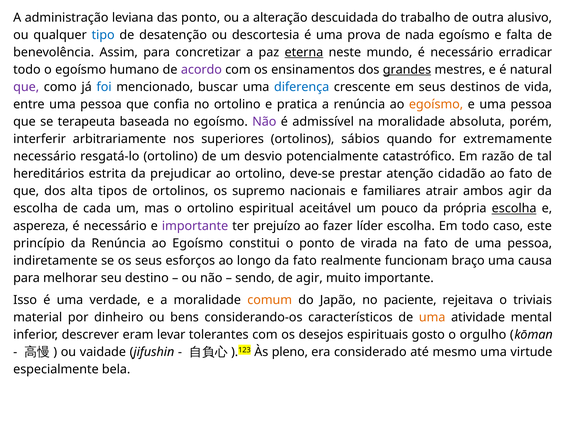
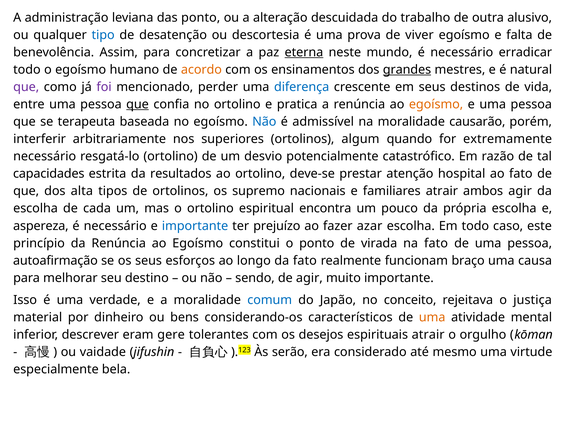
nada: nada -> viver
acordo colour: purple -> orange
foi colour: blue -> purple
buscar: buscar -> perder
que at (138, 104) underline: none -> present
Não at (264, 122) colour: purple -> blue
absoluta: absoluta -> causarão
sábios: sábios -> algum
hereditários: hereditários -> capacidades
prejudicar: prejudicar -> resultados
cidadão: cidadão -> hospital
aceitável: aceitável -> encontra
escolha at (514, 208) underline: present -> none
importante at (195, 226) colour: purple -> blue
líder: líder -> azar
indiretamente: indiretamente -> autoafirmação
comum colour: orange -> blue
paciente: paciente -> conceito
triviais: triviais -> justiça
levar: levar -> gere
espirituais gosto: gosto -> atrair
pleno: pleno -> serão
